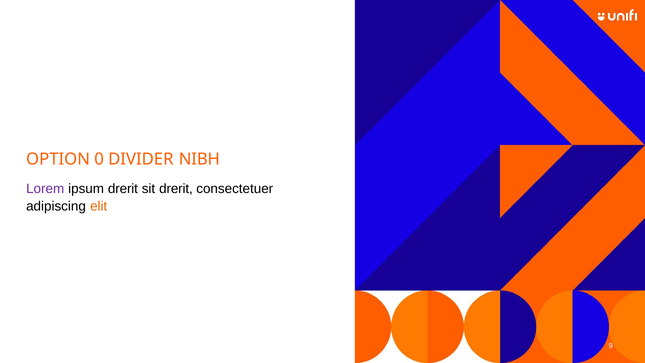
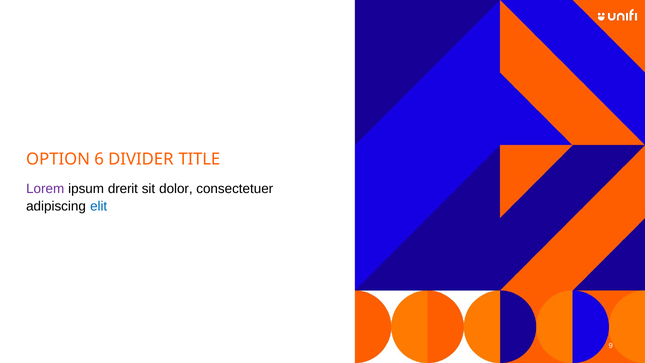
0: 0 -> 6
NIBH: NIBH -> TITLE
sit drerit: drerit -> dolor
elit colour: orange -> blue
